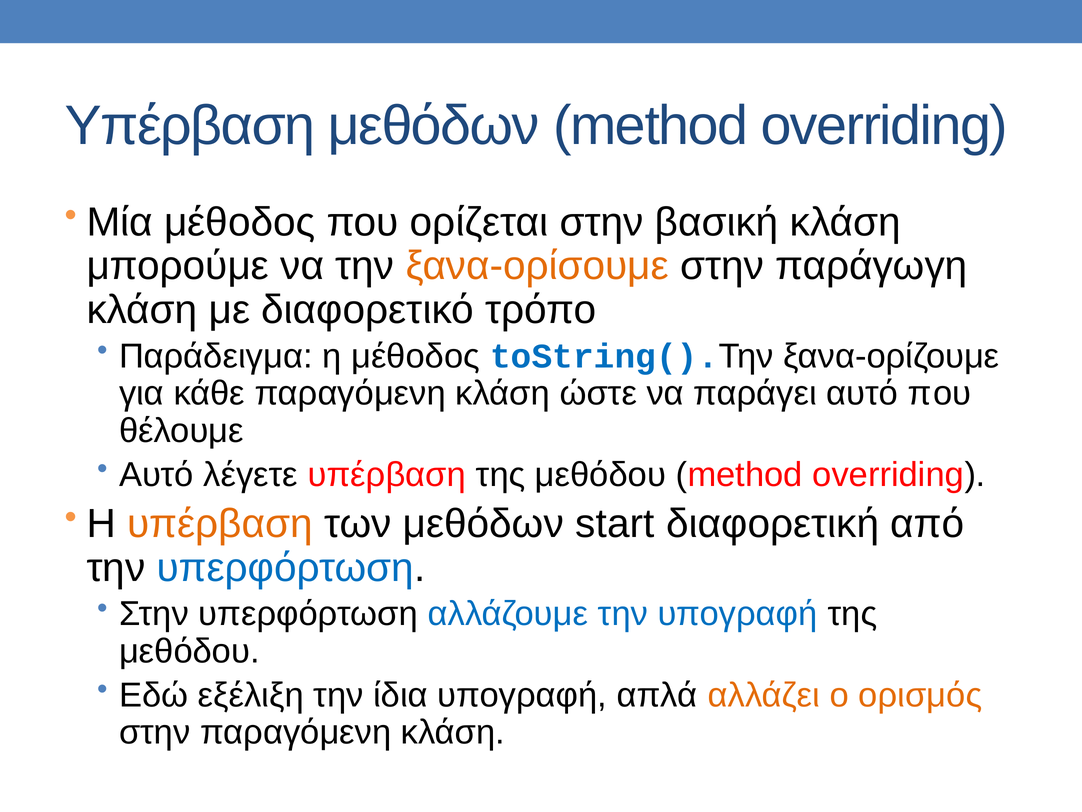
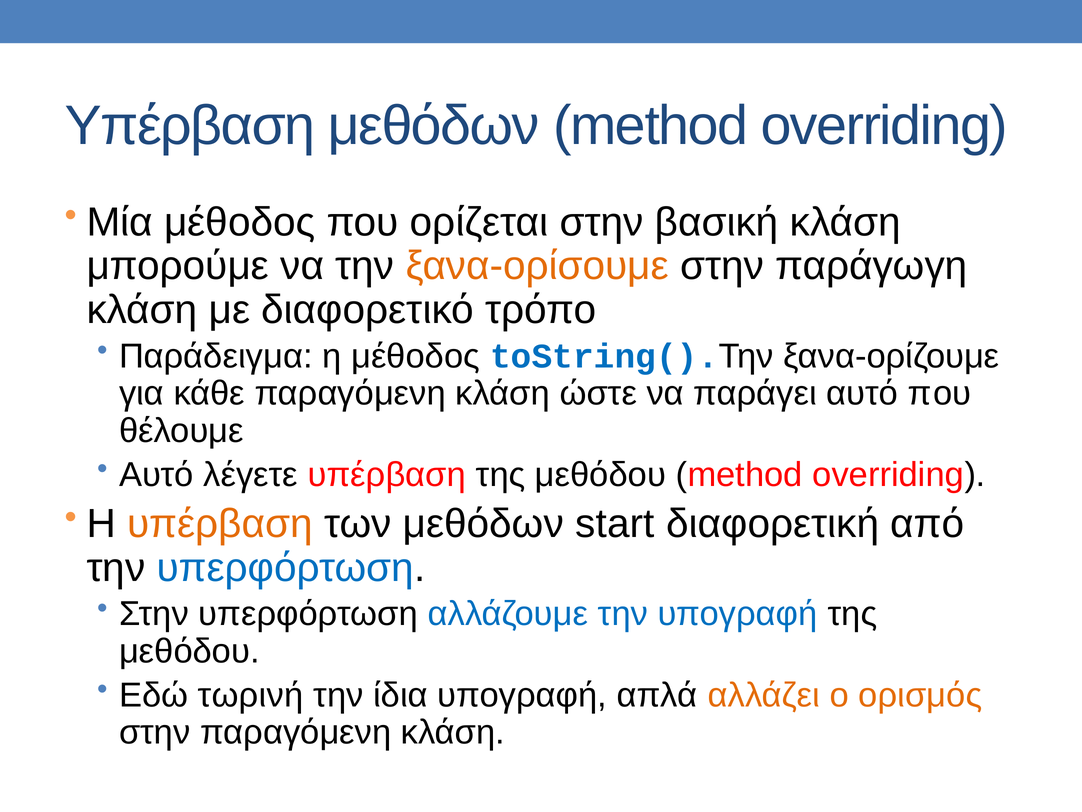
εξέλιξη: εξέλιξη -> τωρινή
